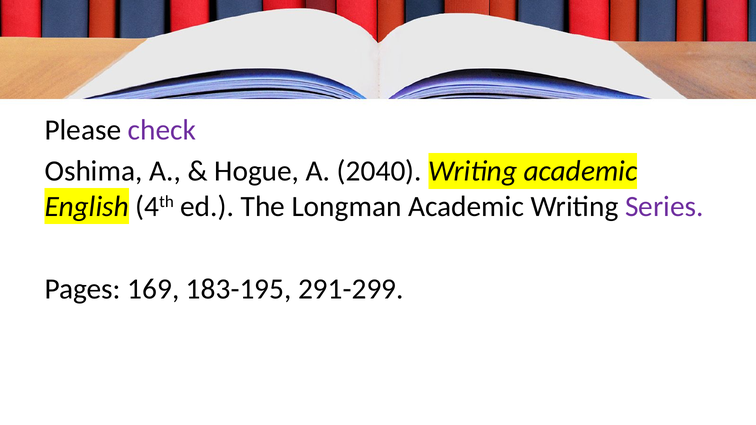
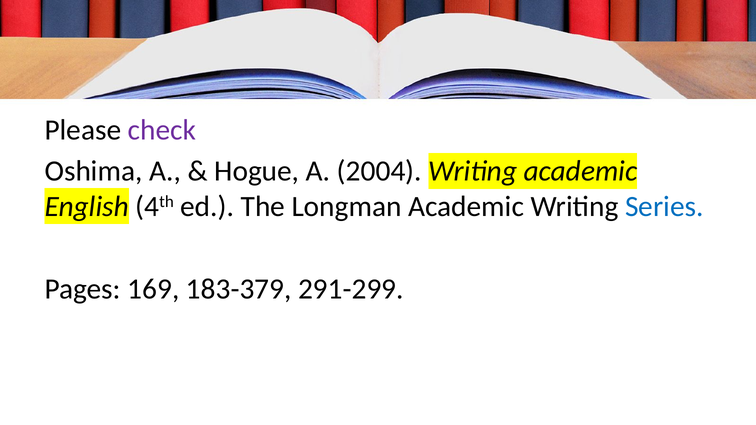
2040: 2040 -> 2004
Series colour: purple -> blue
183-195: 183-195 -> 183-379
